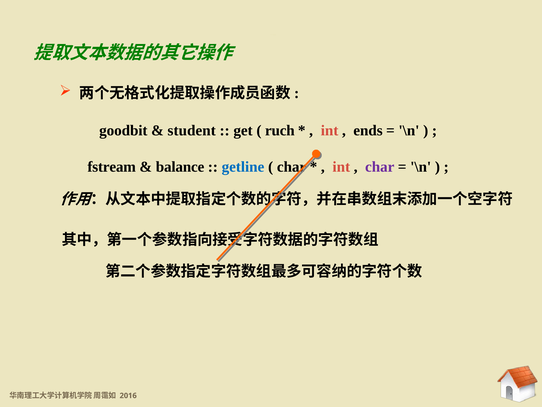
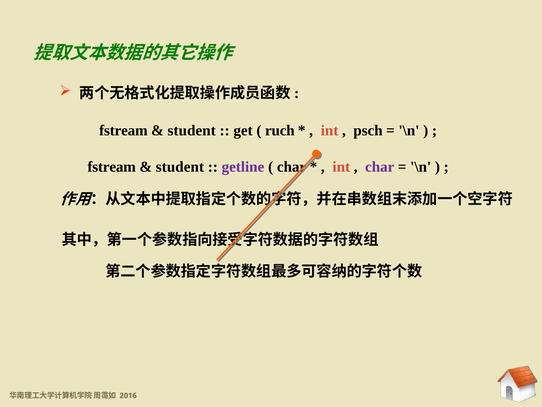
goodbit at (123, 130): goodbit -> fstream
ends: ends -> psch
balance at (180, 167): balance -> student
getline colour: blue -> purple
